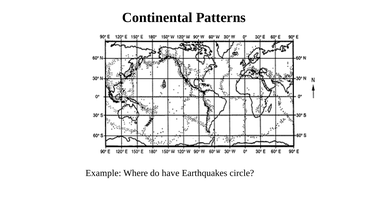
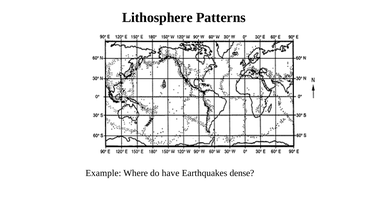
Continental: Continental -> Lithosphere
circle: circle -> dense
